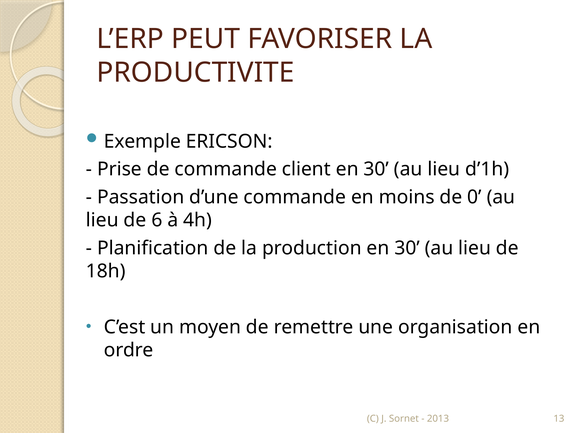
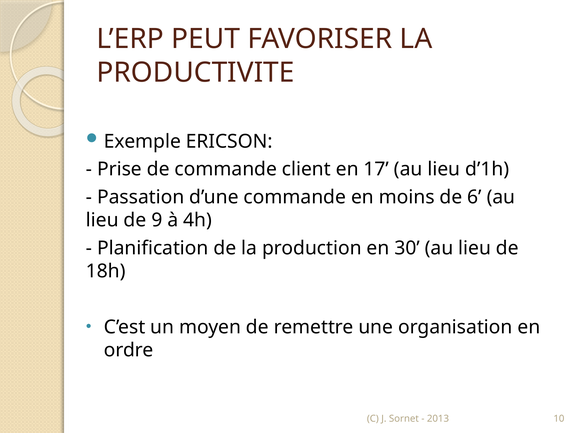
client en 30: 30 -> 17
0: 0 -> 6
6: 6 -> 9
13: 13 -> 10
